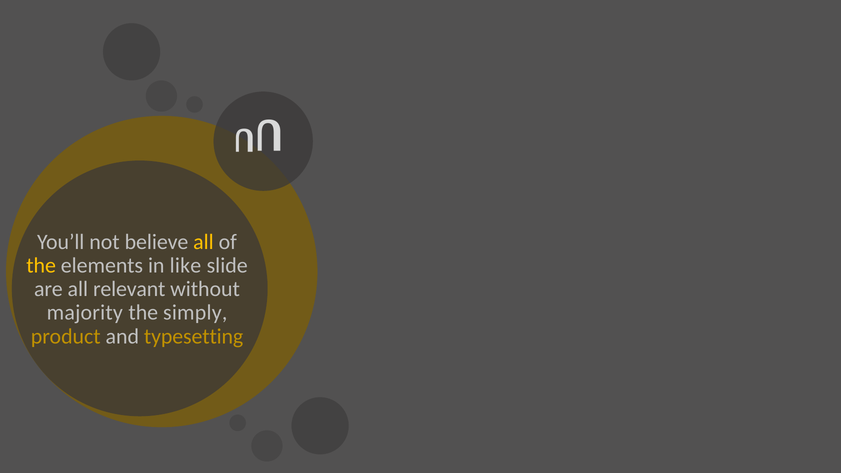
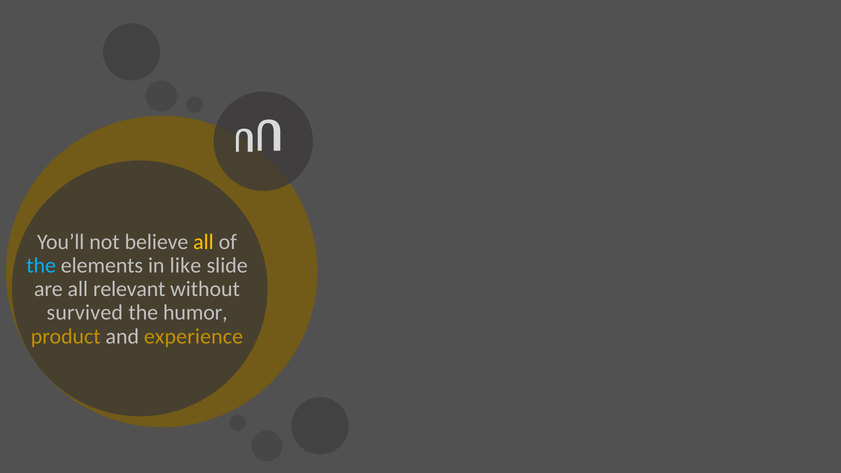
the at (41, 265) colour: yellow -> light blue
majority: majority -> survived
simply: simply -> humor
typesetting: typesetting -> experience
